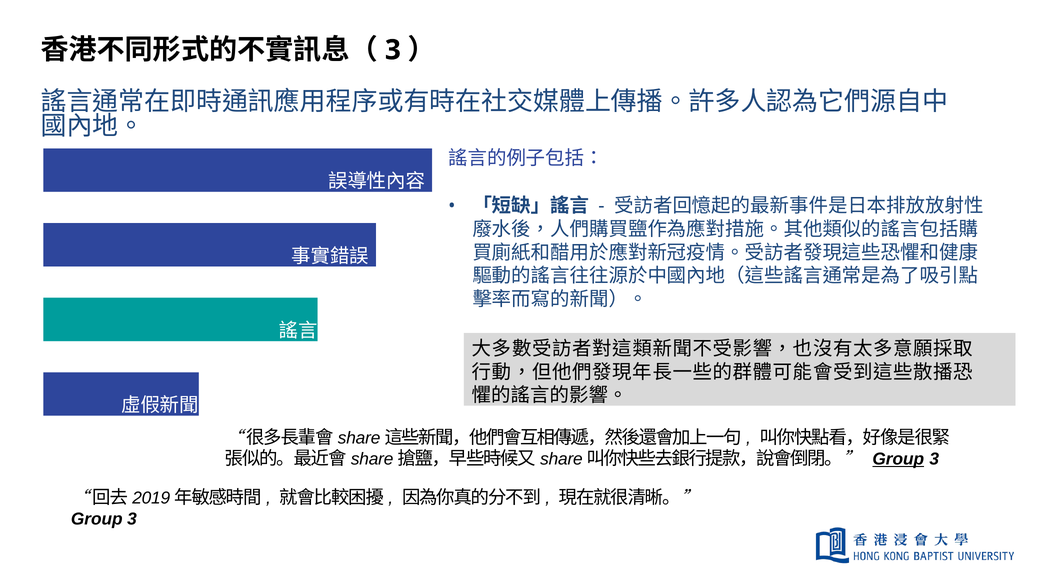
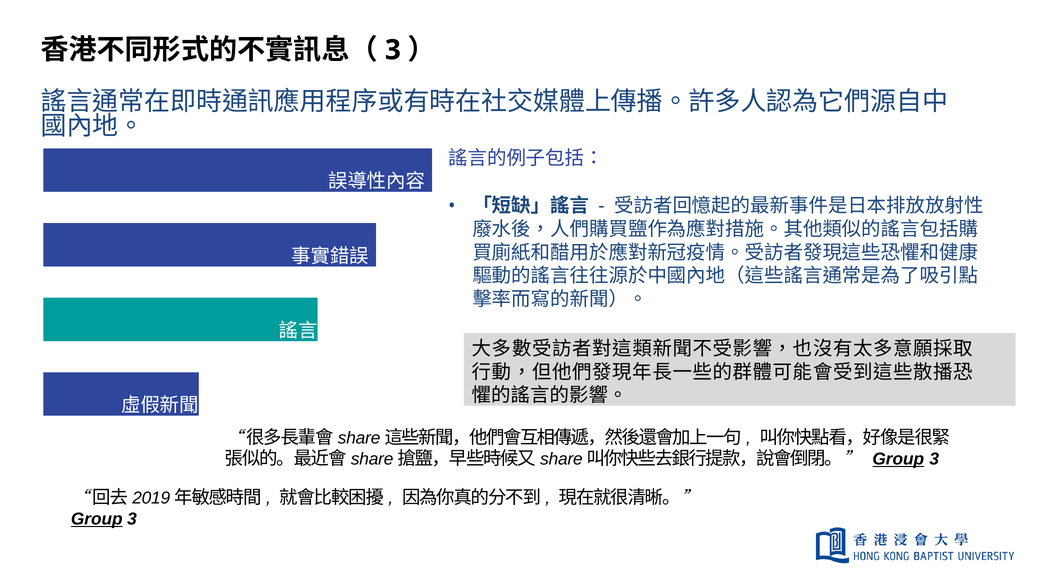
Group at (97, 519) underline: none -> present
